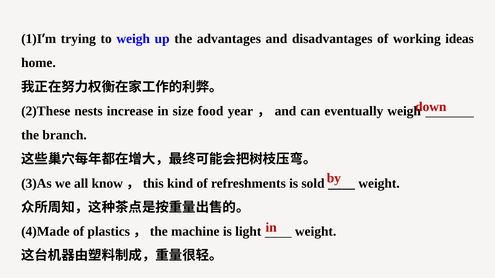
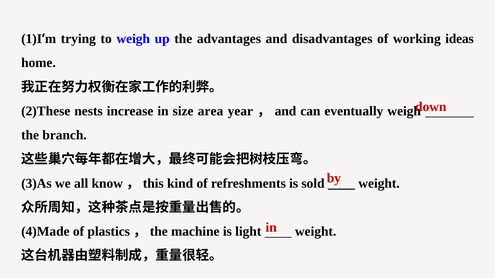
food: food -> area
